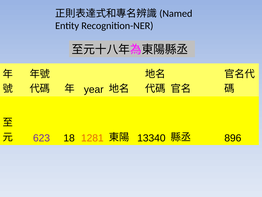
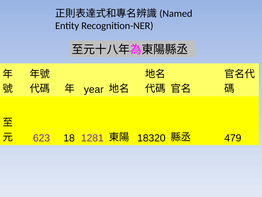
1281 colour: orange -> purple
13340: 13340 -> 18320
896: 896 -> 479
